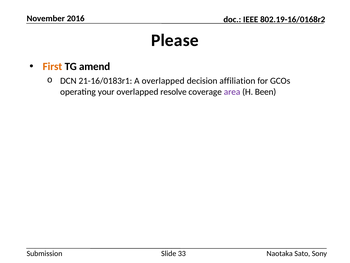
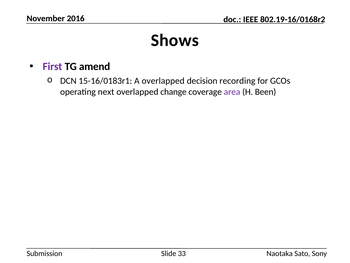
Please: Please -> Shows
First colour: orange -> purple
21-16/0183r1: 21-16/0183r1 -> 15-16/0183r1
affiliation: affiliation -> recording
your: your -> next
resolve: resolve -> change
